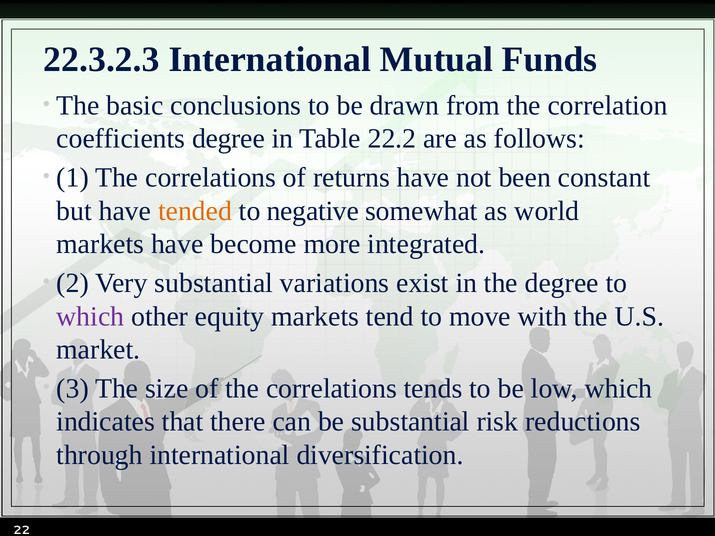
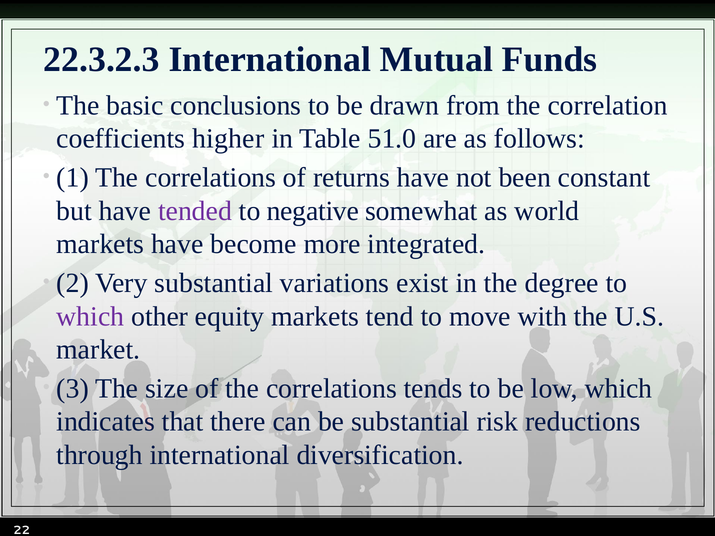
coefficients degree: degree -> higher
22.2: 22.2 -> 51.0
tended colour: orange -> purple
